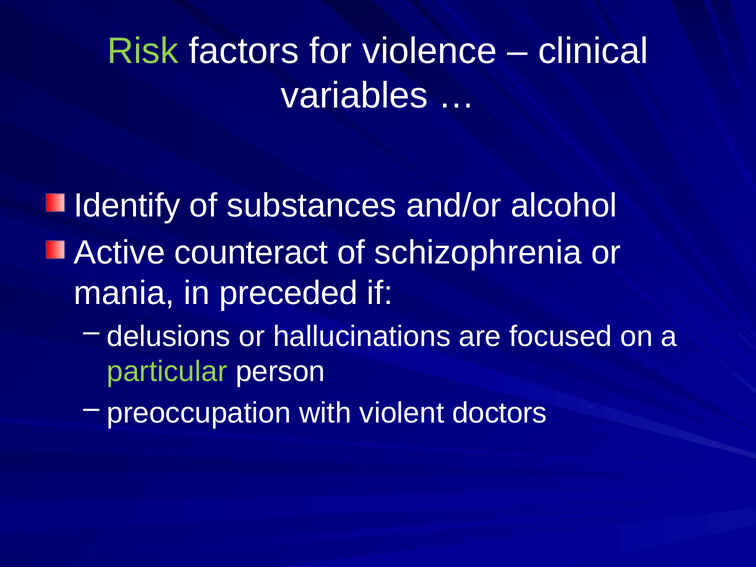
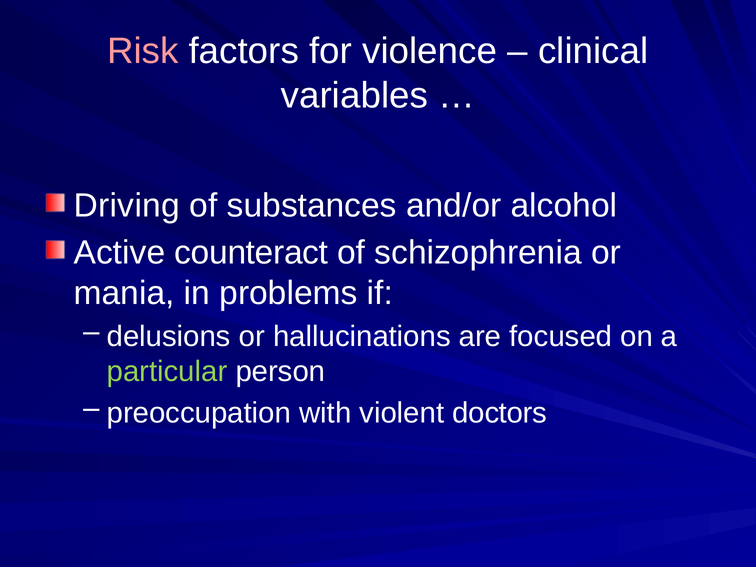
Risk colour: light green -> pink
Identify: Identify -> Driving
preceded: preceded -> problems
